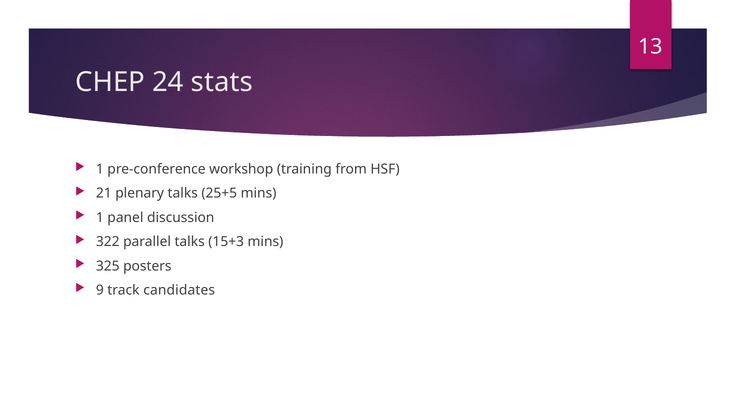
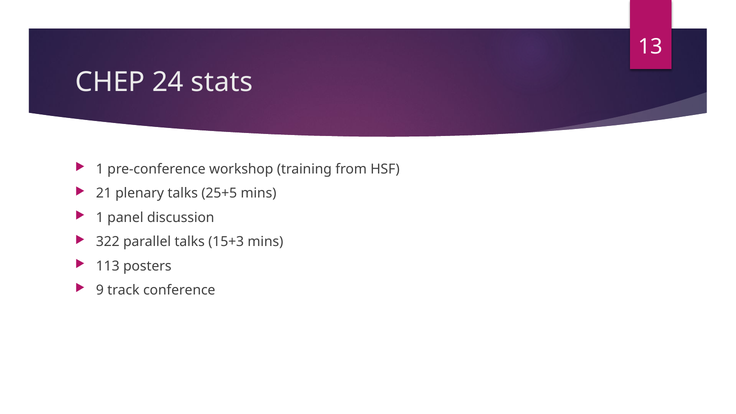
325: 325 -> 113
candidates: candidates -> conference
